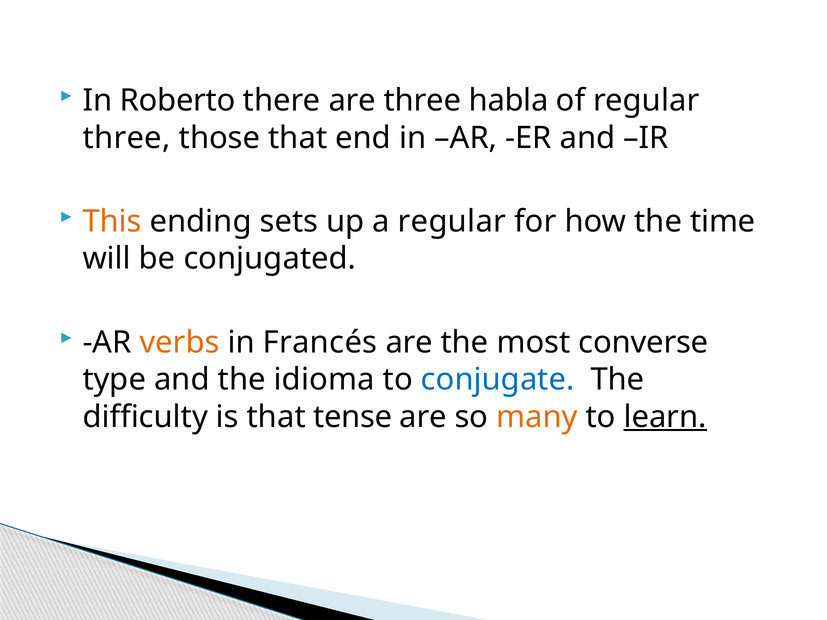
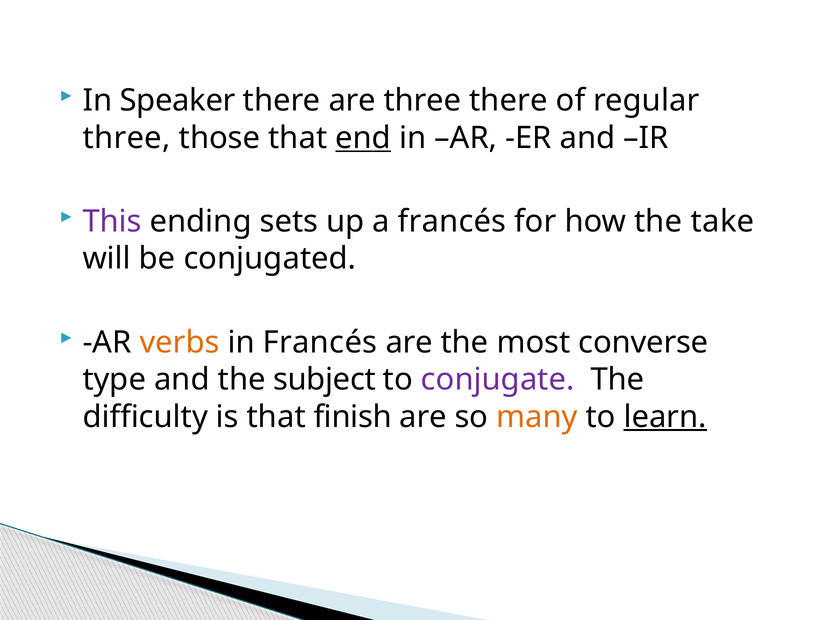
Roberto: Roberto -> Speaker
three habla: habla -> there
end underline: none -> present
This colour: orange -> purple
a regular: regular -> francés
time: time -> take
idioma: idioma -> subject
conjugate colour: blue -> purple
tense: tense -> finish
